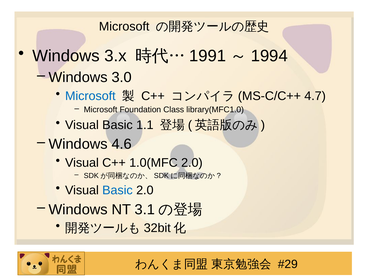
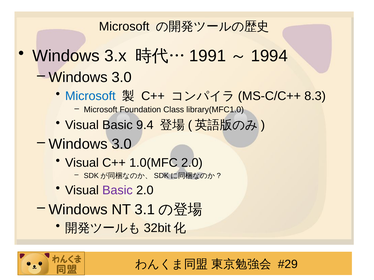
4.7: 4.7 -> 8.3
1.1: 1.1 -> 9.4
4.6 at (122, 144): 4.6 -> 3.0
Basic at (117, 191) colour: blue -> purple
